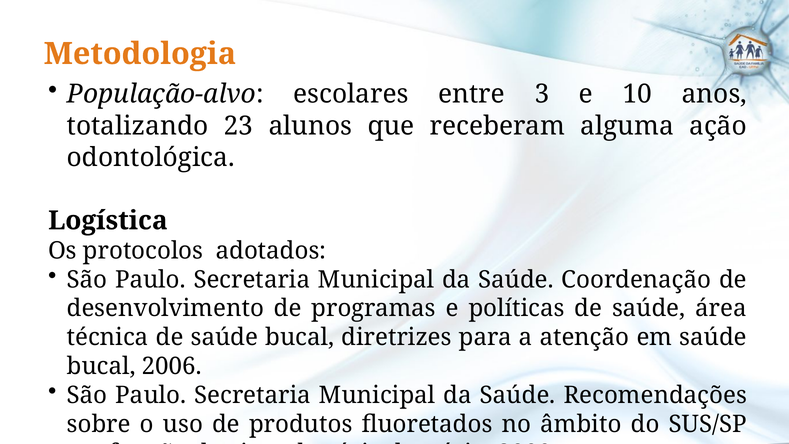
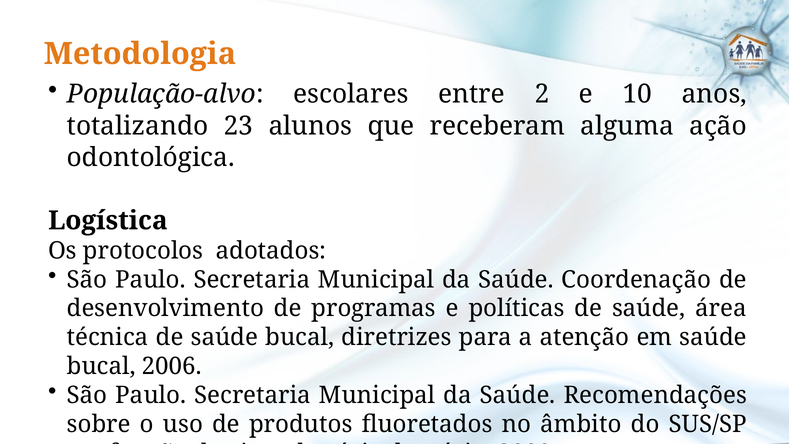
3: 3 -> 2
